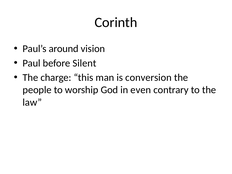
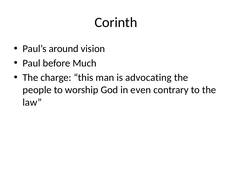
Silent: Silent -> Much
conversion: conversion -> advocating
